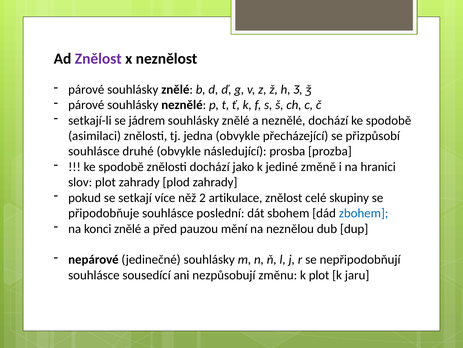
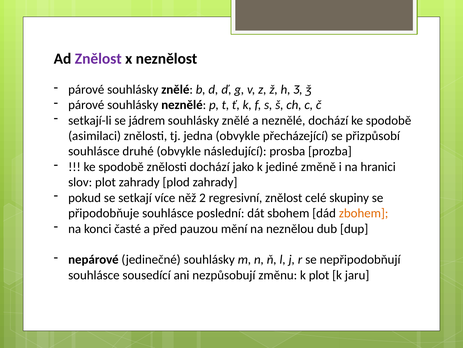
artikulace: artikulace -> regresivní
zbohem colour: blue -> orange
konci znělé: znělé -> časté
